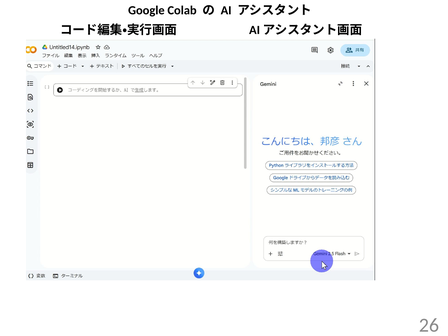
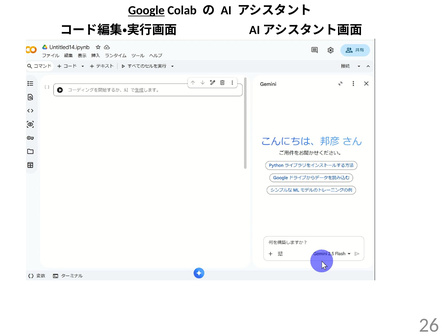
Google underline: none -> present
